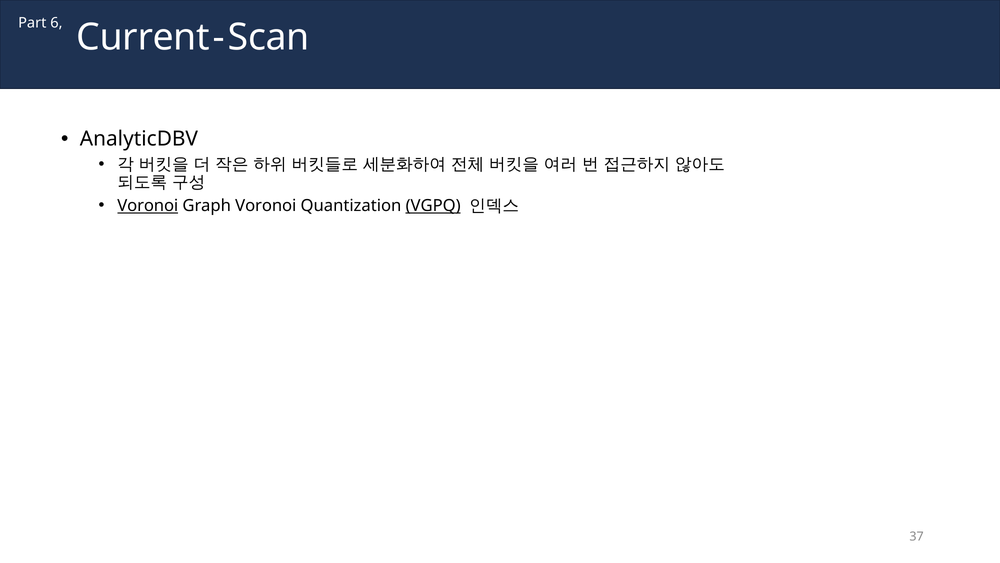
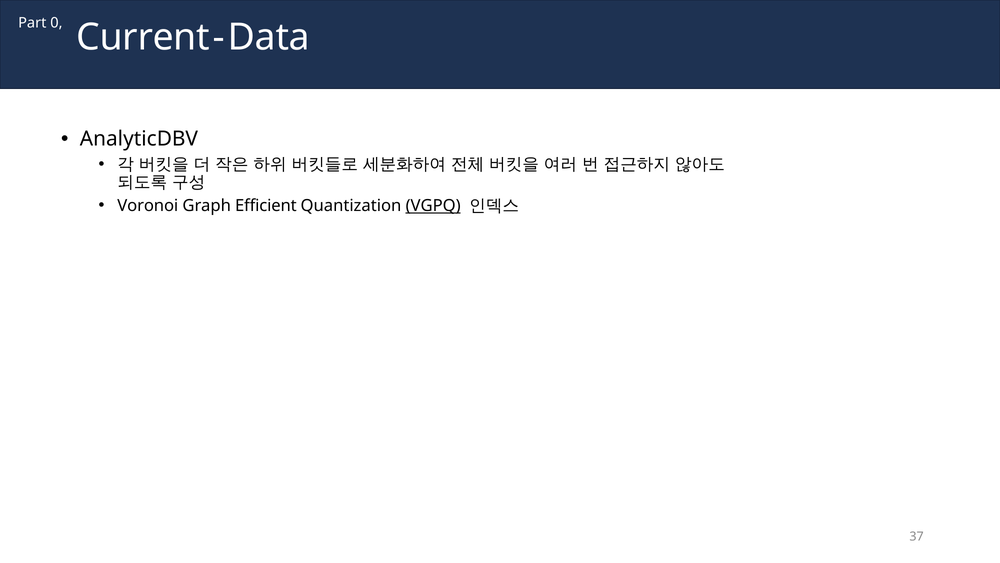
6: 6 -> 0
Scan: Scan -> Data
Voronoi at (148, 205) underline: present -> none
Graph Voronoi: Voronoi -> Efficient
